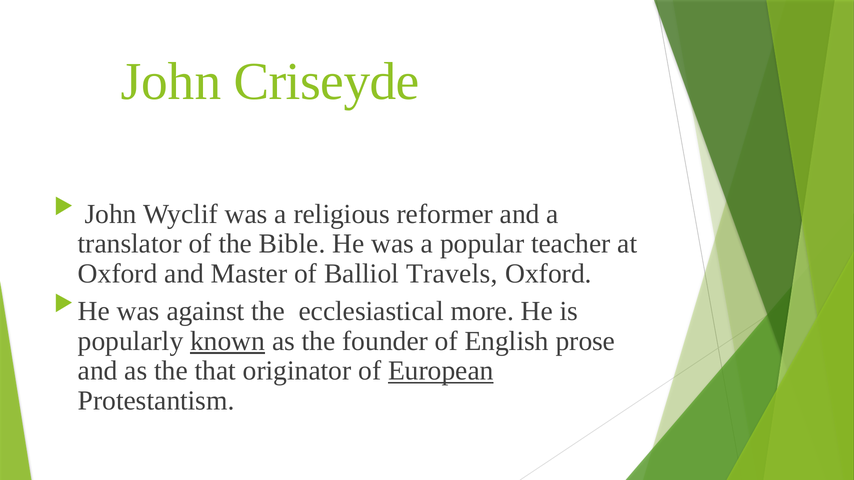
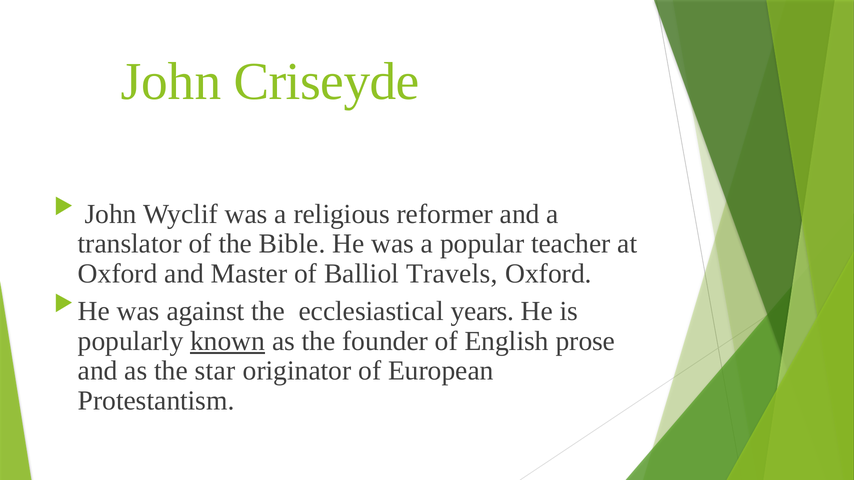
more: more -> years
that: that -> star
European underline: present -> none
